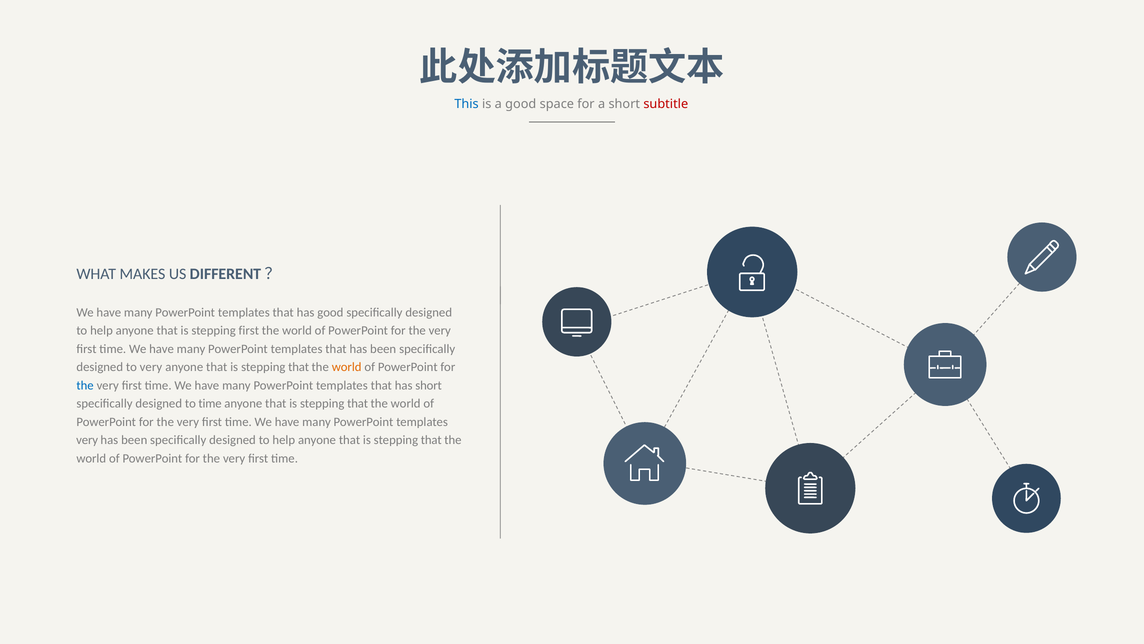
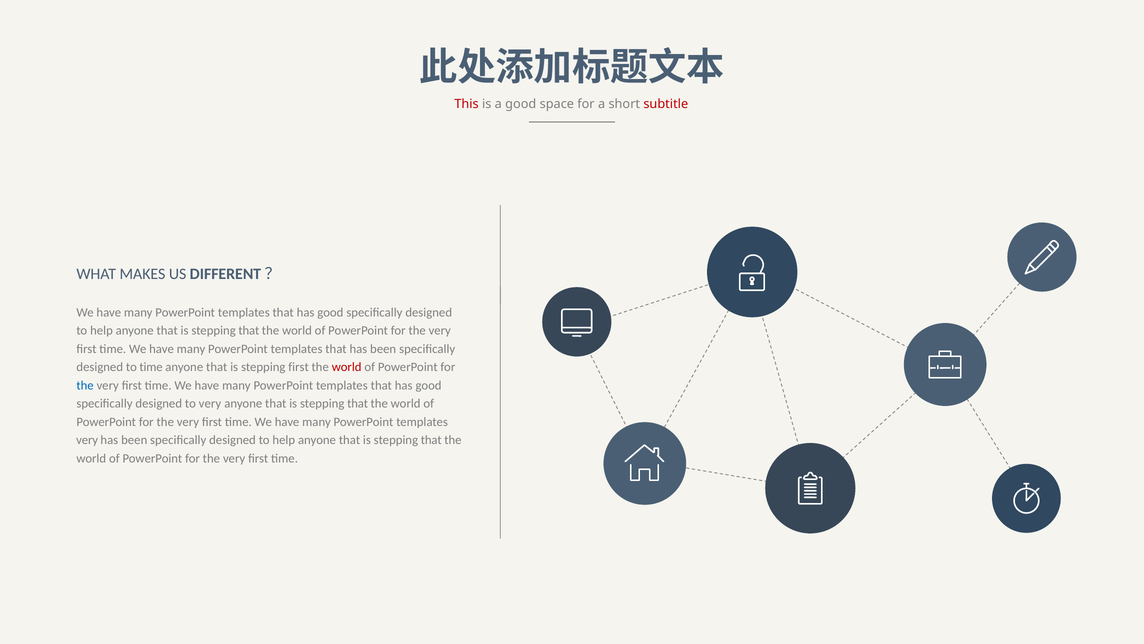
This colour: blue -> red
first at (249, 330): first -> that
to very: very -> time
that at (299, 367): that -> first
world at (347, 367) colour: orange -> red
short at (429, 385): short -> good
to time: time -> very
